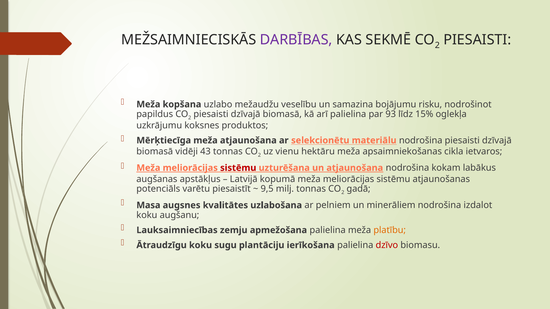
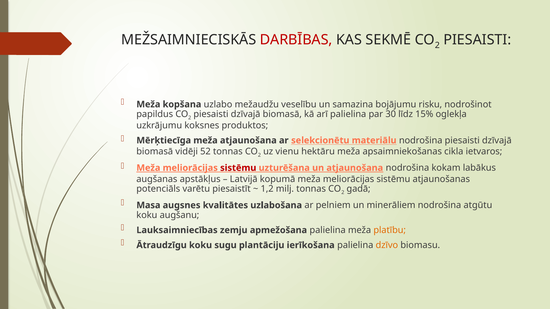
DARBĪBAS colour: purple -> red
93: 93 -> 30
43: 43 -> 52
9,5: 9,5 -> 1,2
izdalot: izdalot -> atgūtu
dzīvo colour: red -> orange
